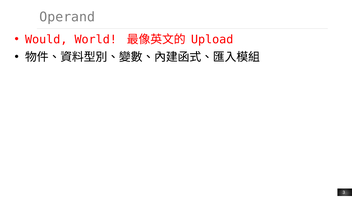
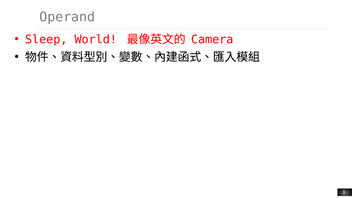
Would: Would -> Sleep
Upload: Upload -> Camera
